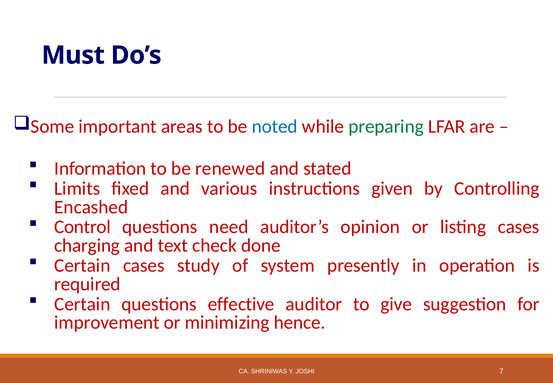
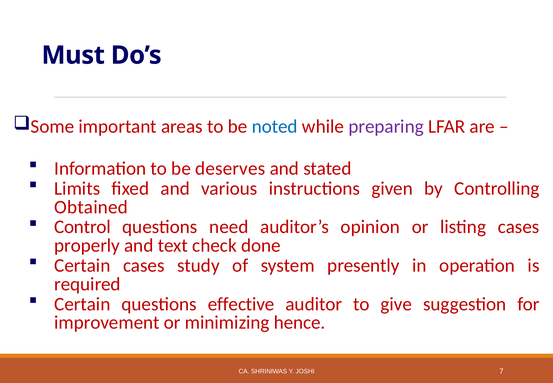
preparing colour: green -> purple
renewed: renewed -> deserves
Encashed: Encashed -> Obtained
charging: charging -> properly
